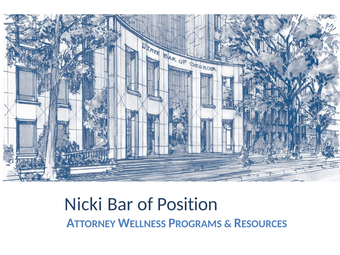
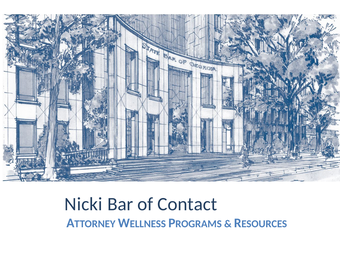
Position: Position -> Contact
